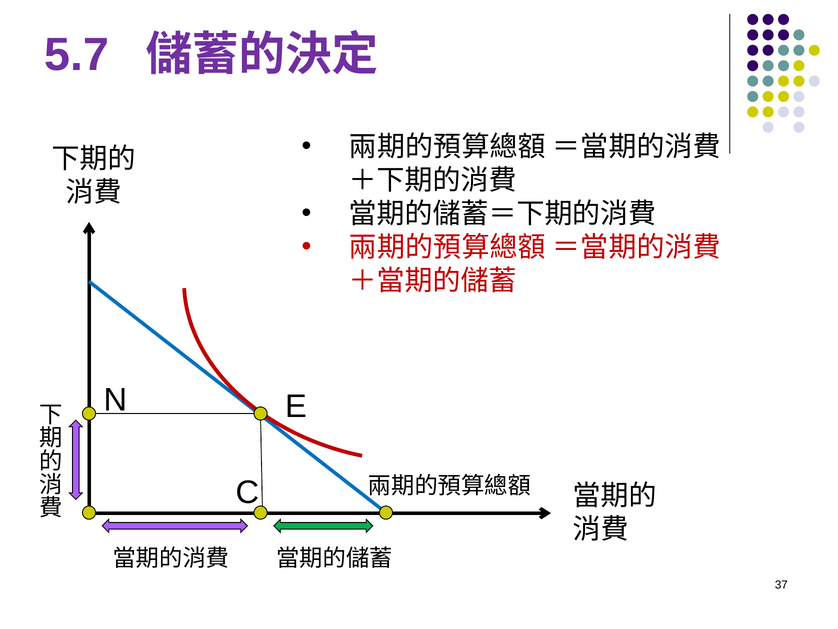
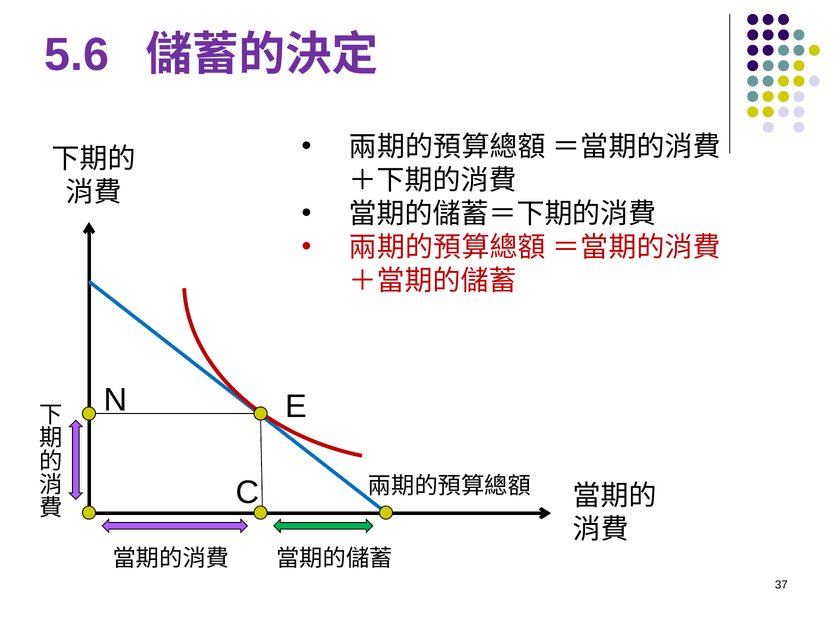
5.7: 5.7 -> 5.6
